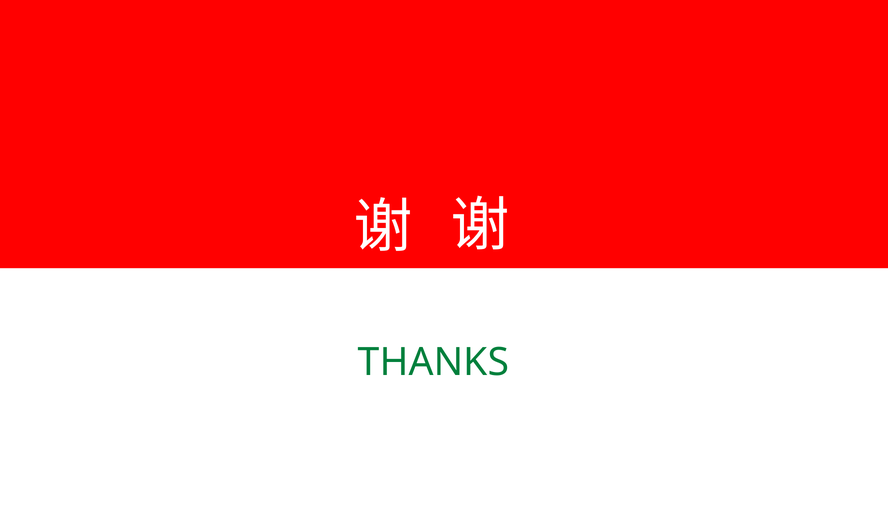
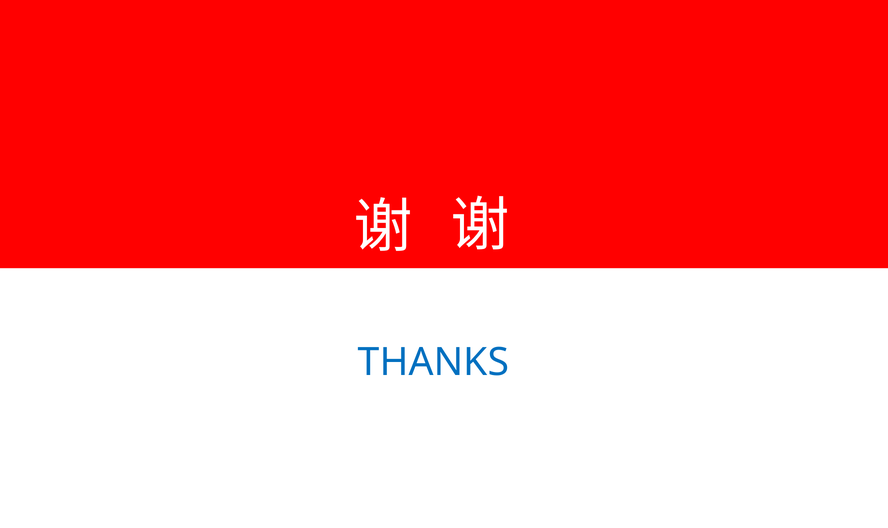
THANKS colour: green -> blue
